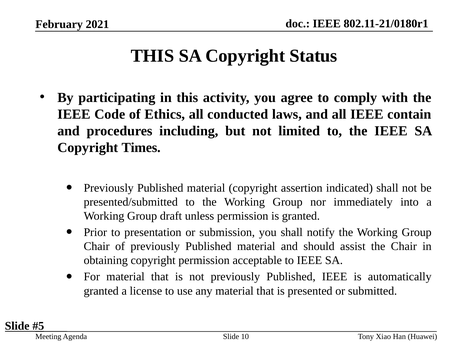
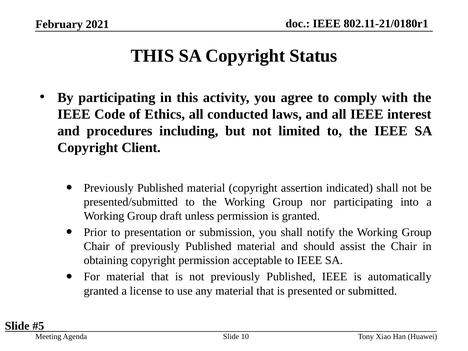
contain: contain -> interest
Times: Times -> Client
nor immediately: immediately -> participating
